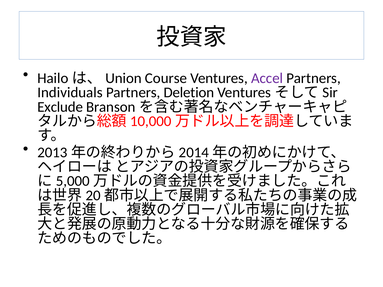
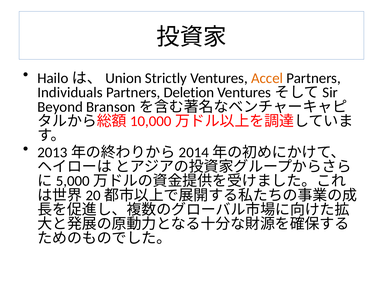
Course: Course -> Strictly
Accel colour: purple -> orange
Exclude: Exclude -> Beyond
